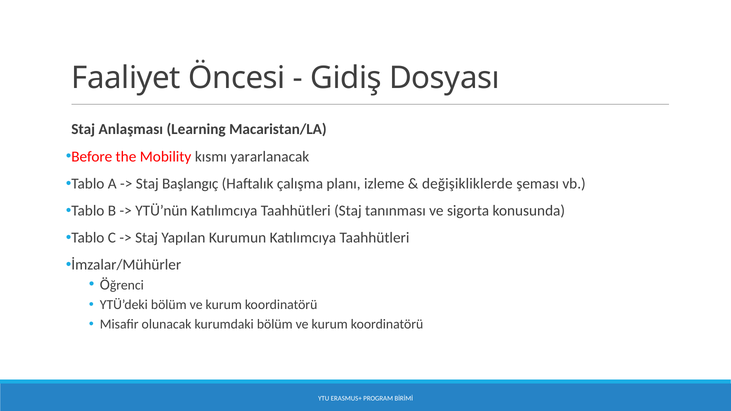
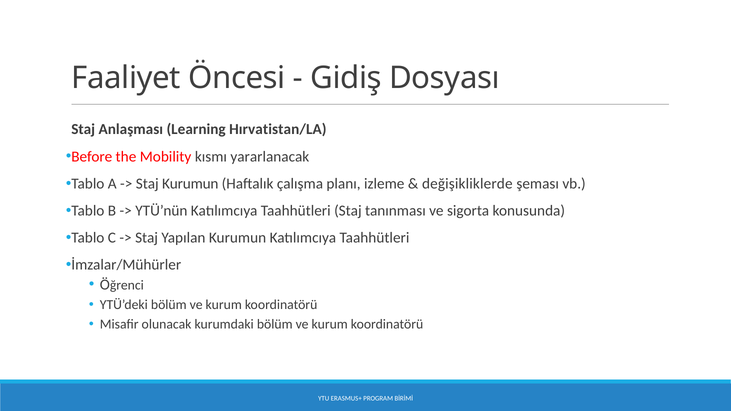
Macaristan/LA: Macaristan/LA -> Hırvatistan/LA
Staj Başlangıç: Başlangıç -> Kurumun
